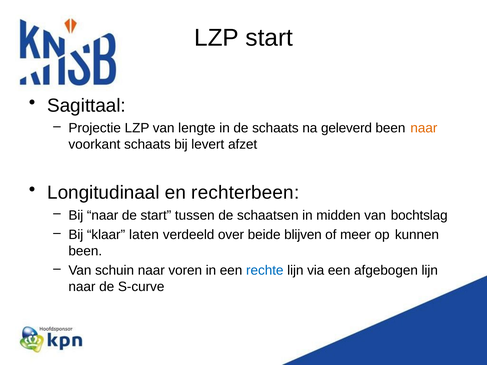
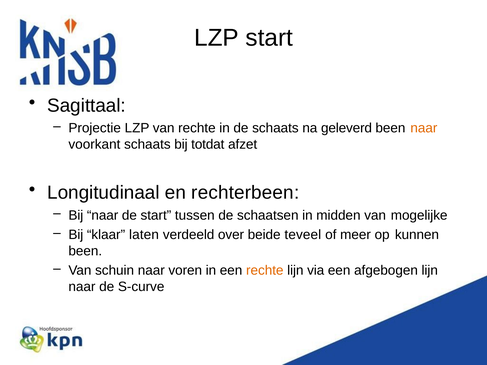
van lengte: lengte -> rechte
levert: levert -> totdat
bochtslag: bochtslag -> mogelijke
blijven: blijven -> teveel
rechte at (265, 271) colour: blue -> orange
